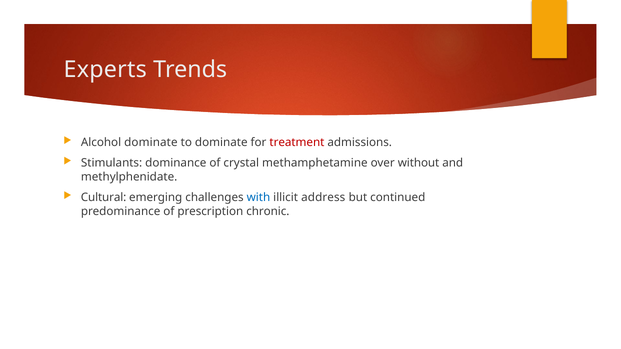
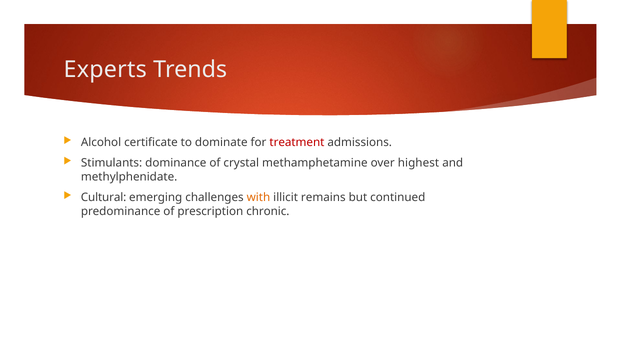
Alcohol dominate: dominate -> certificate
without: without -> highest
with colour: blue -> orange
address: address -> remains
